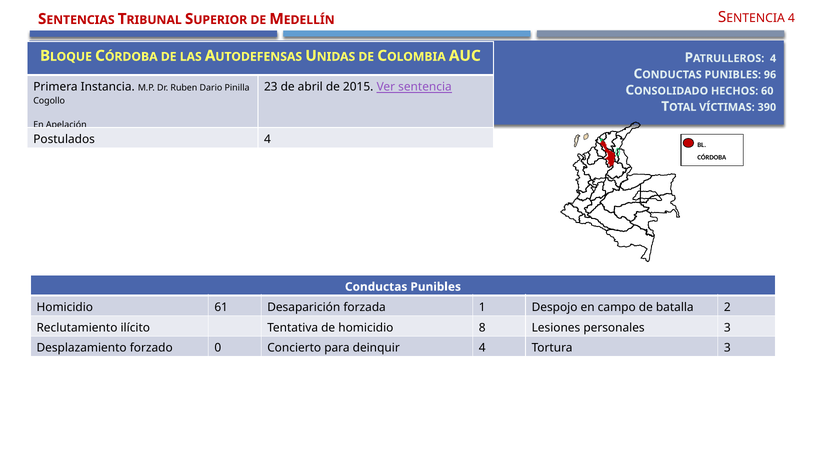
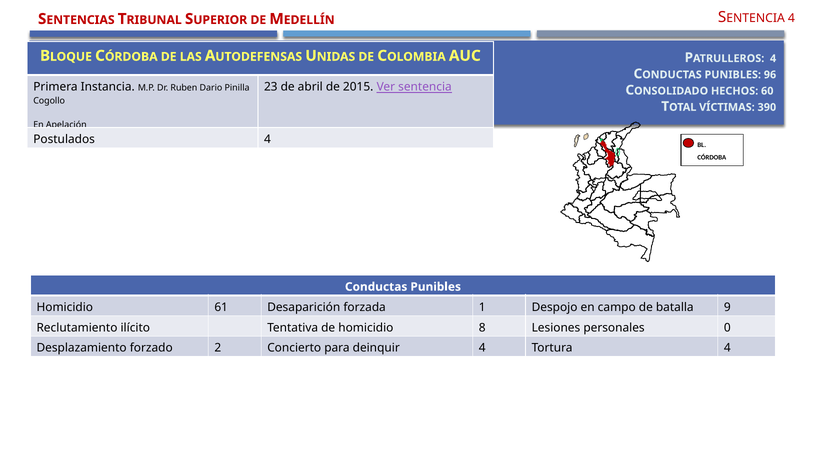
2: 2 -> 9
personales 3: 3 -> 0
0: 0 -> 2
Tortura 3: 3 -> 4
